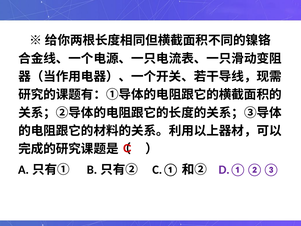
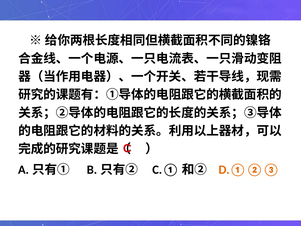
D.①②③ colour: purple -> orange
